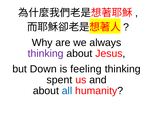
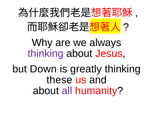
feeling: feeling -> greatly
spent: spent -> these
all colour: blue -> purple
